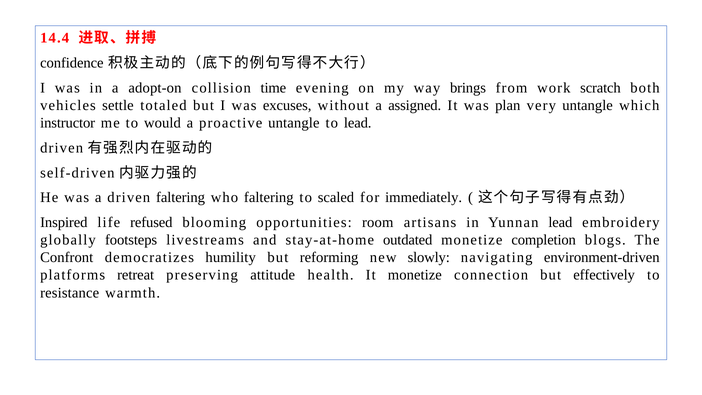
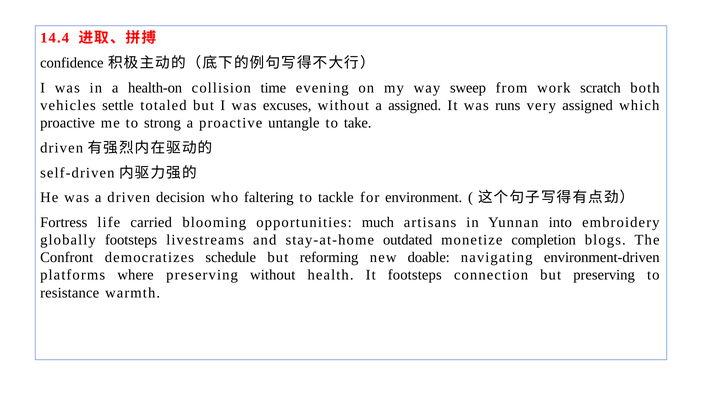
adopt-on: adopt-on -> health-on
brings: brings -> sweep
plan: plan -> runs
very untangle: untangle -> assigned
instructor at (68, 123): instructor -> proactive
would: would -> strong
to lead: lead -> take
driven faltering: faltering -> decision
scaled: scaled -> tackle
immediately: immediately -> environment
Inspired: Inspired -> Fortress
refused: refused -> carried
room: room -> much
Yunnan lead: lead -> into
humility: humility -> schedule
slowly: slowly -> doable
retreat: retreat -> where
preserving attitude: attitude -> without
It monetize: monetize -> footsteps
but effectively: effectively -> preserving
